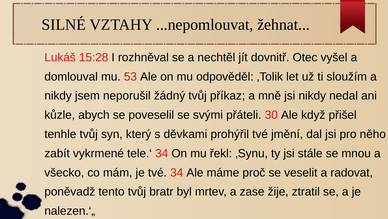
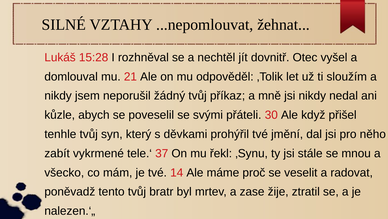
53: 53 -> 21
tele.‘ 34: 34 -> 37
tvé 34: 34 -> 14
